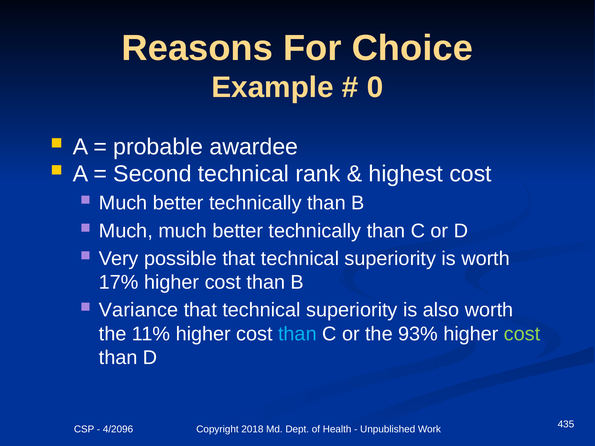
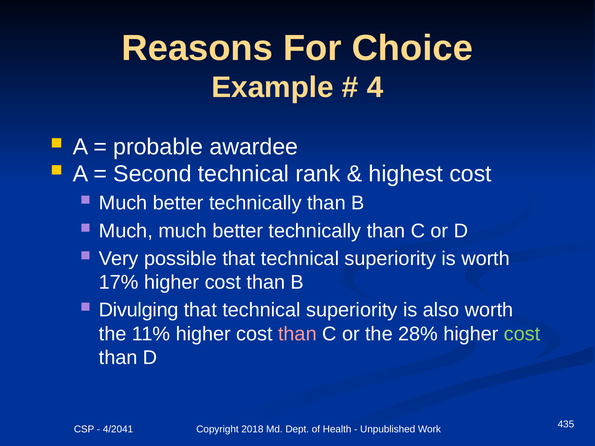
0: 0 -> 4
Variance: Variance -> Divulging
than at (297, 334) colour: light blue -> pink
93%: 93% -> 28%
4/2096: 4/2096 -> 4/2041
